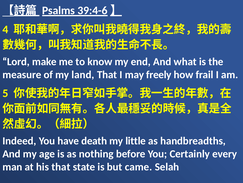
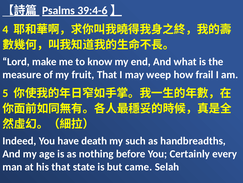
land: land -> fruit
freely: freely -> weep
little: little -> such
